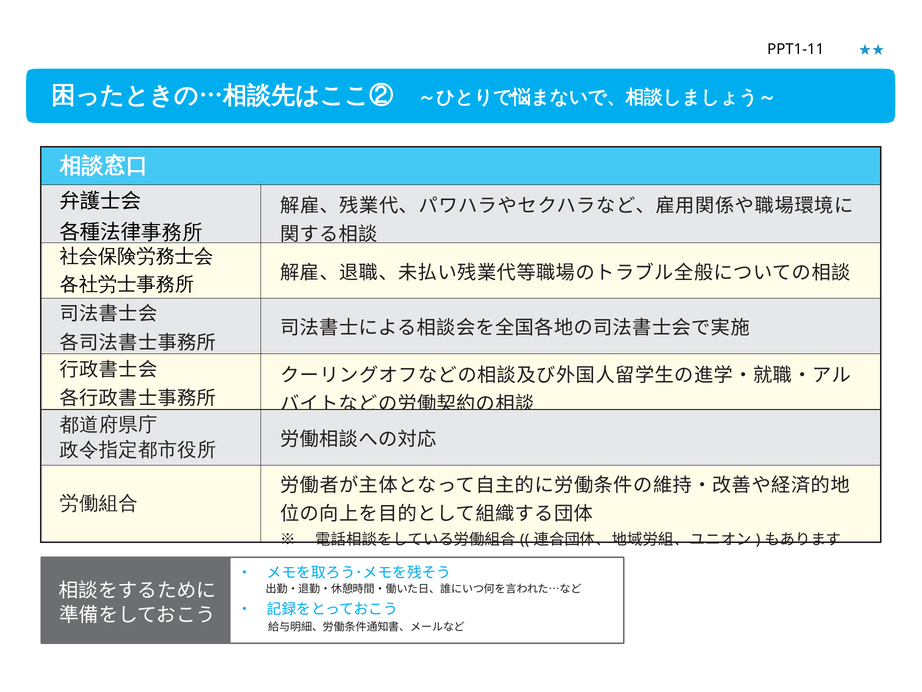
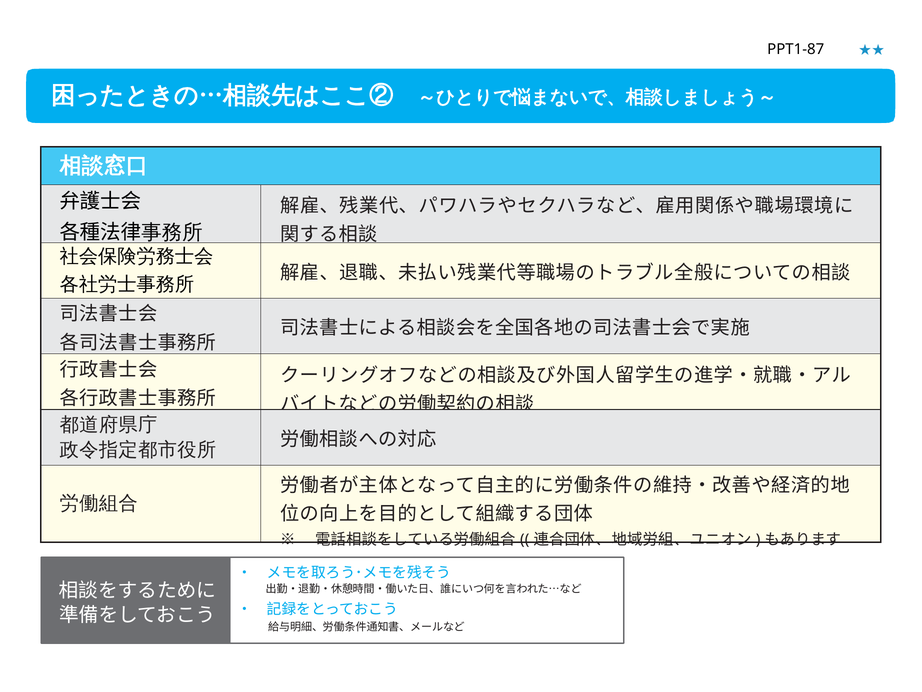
PPT1-11: PPT1-11 -> PPT1-87
